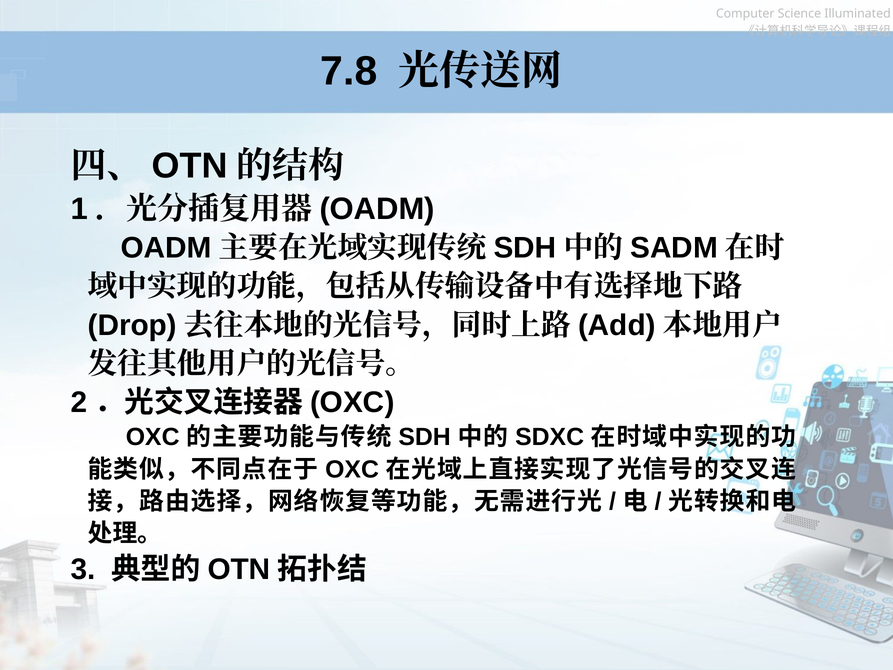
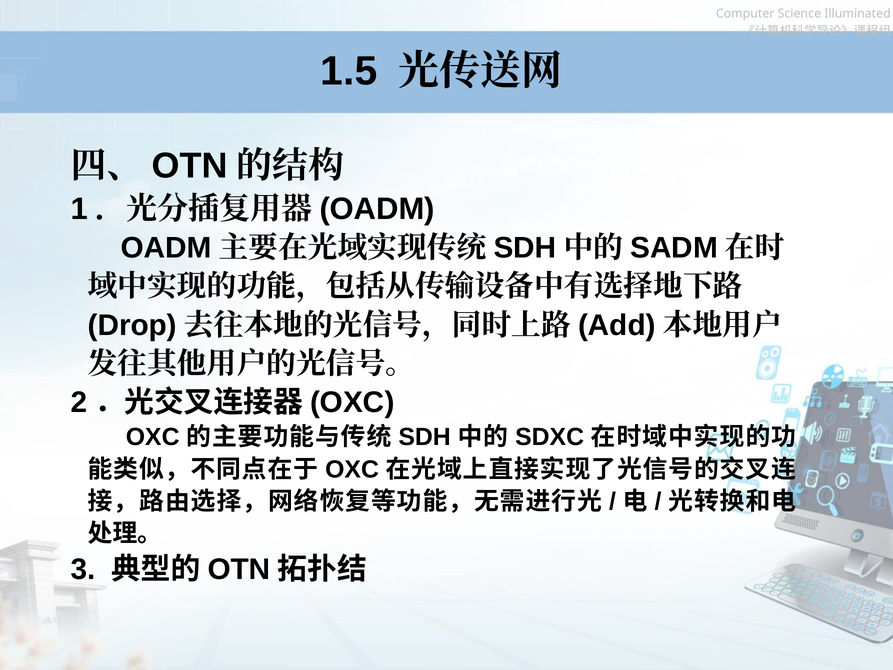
7.8: 7.8 -> 1.5
